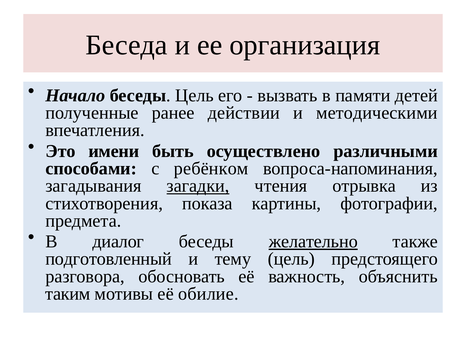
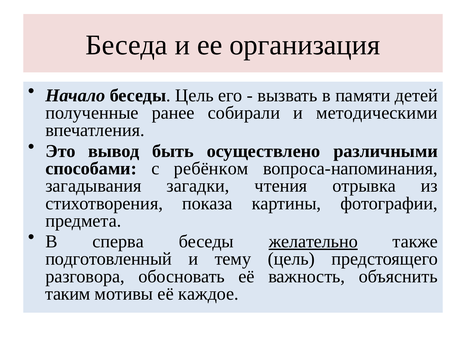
действии: действии -> собирали
имени: имени -> вывод
загадки underline: present -> none
диалог: диалог -> сперва
обилие: обилие -> каждое
